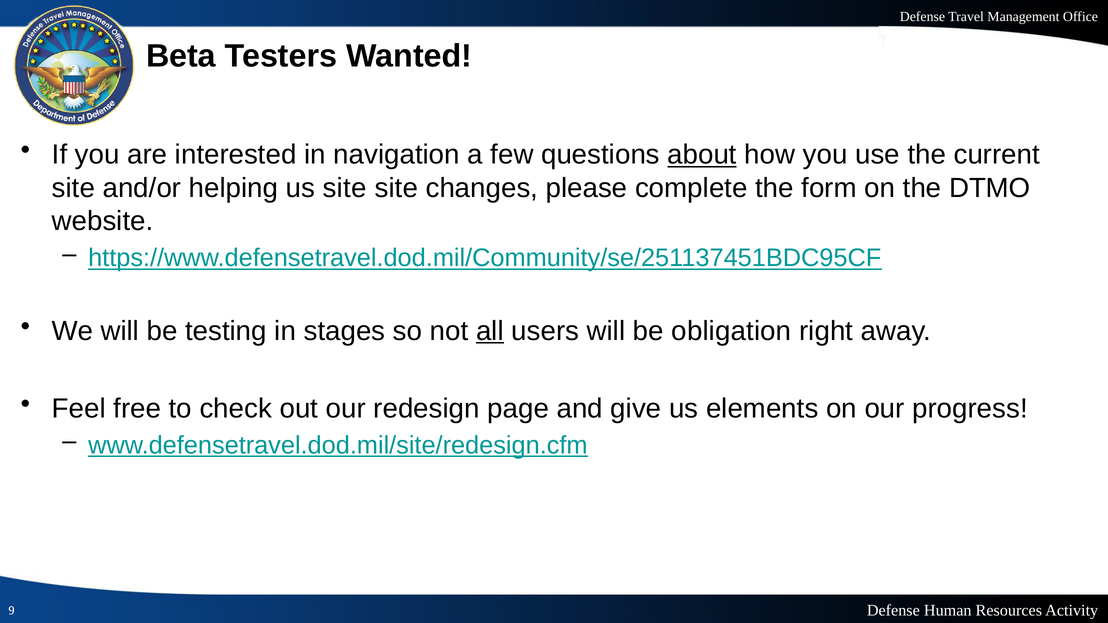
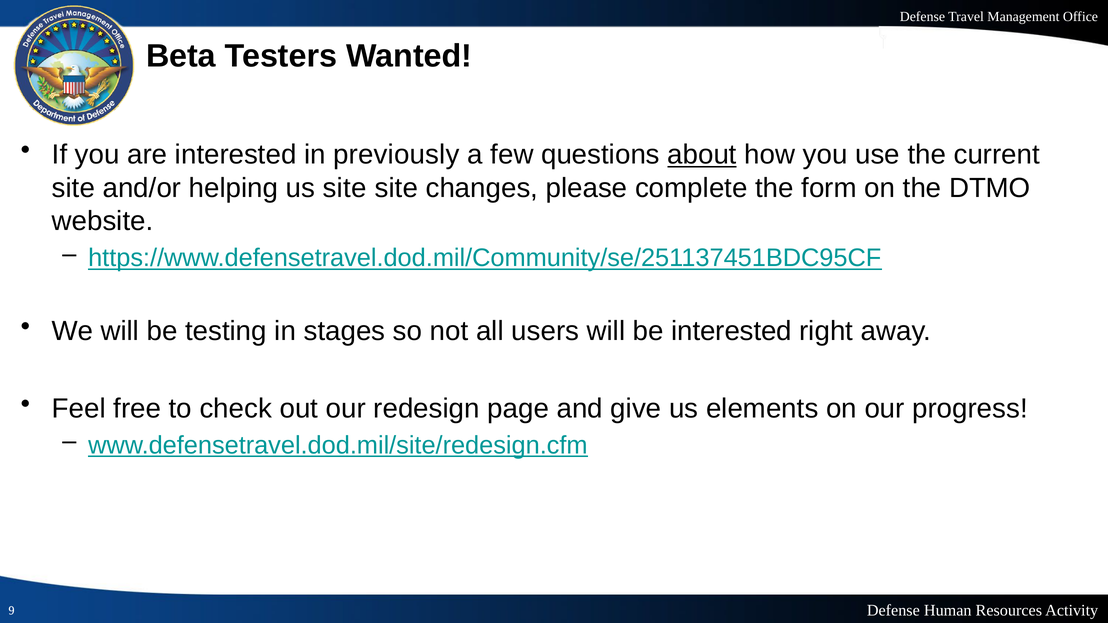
navigation: navigation -> previously
all underline: present -> none
be obligation: obligation -> interested
